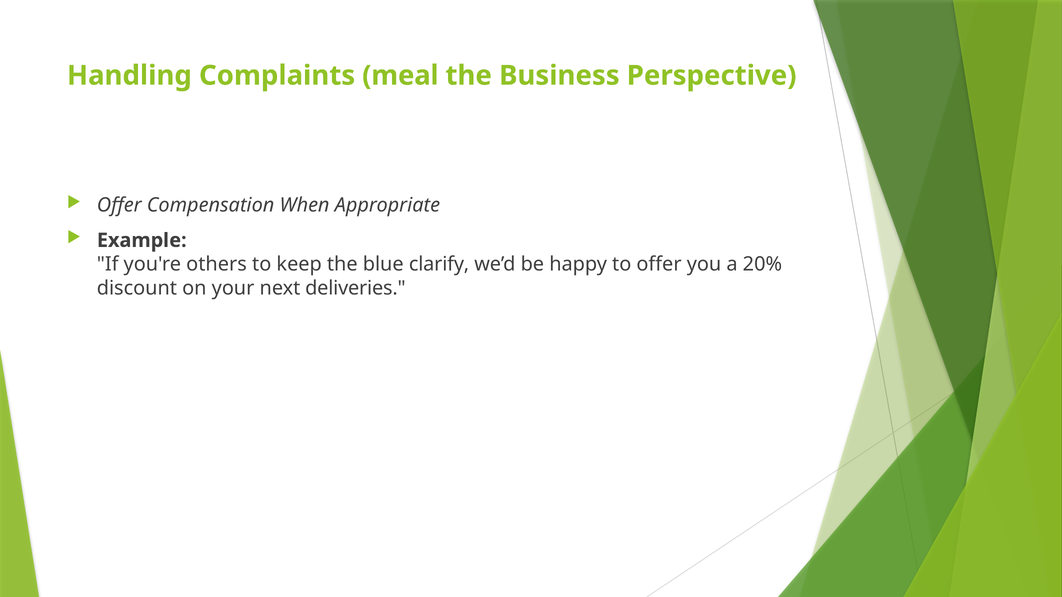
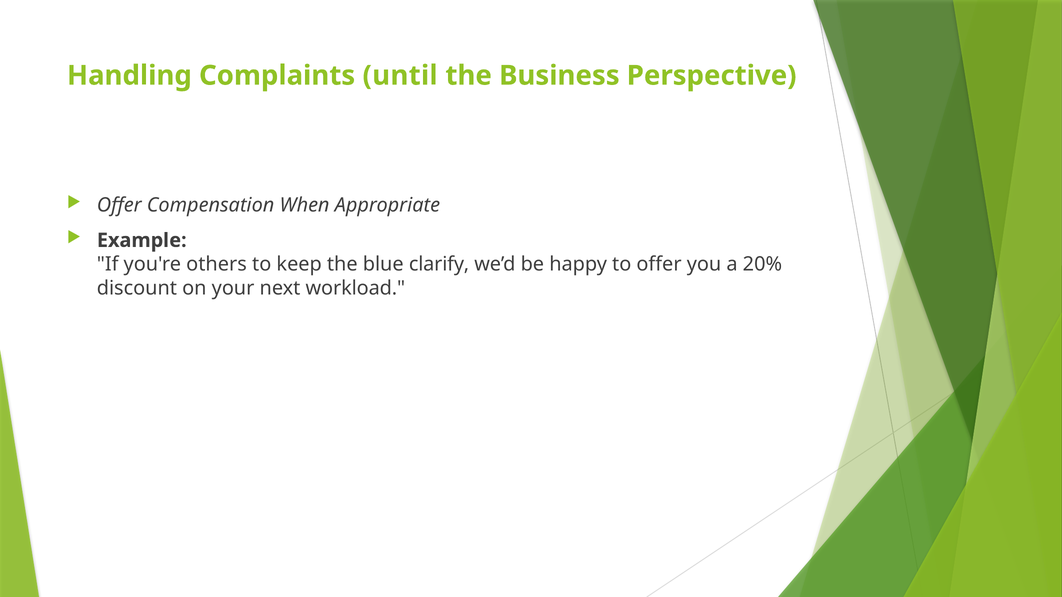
meal: meal -> until
deliveries: deliveries -> workload
